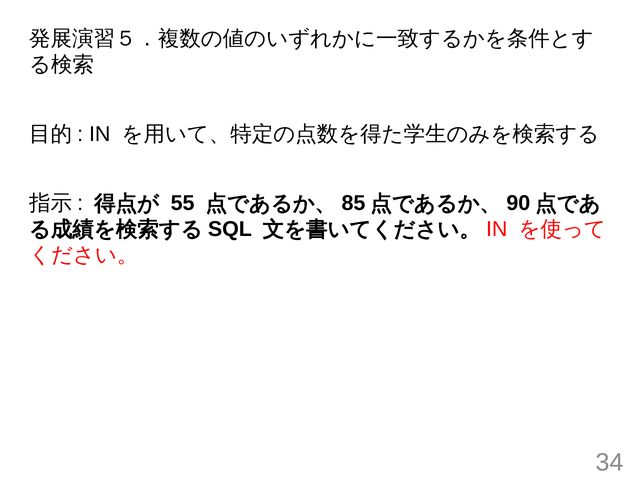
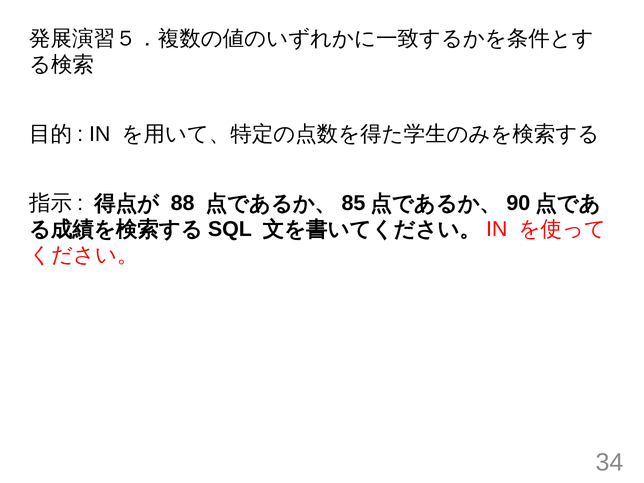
55: 55 -> 88
